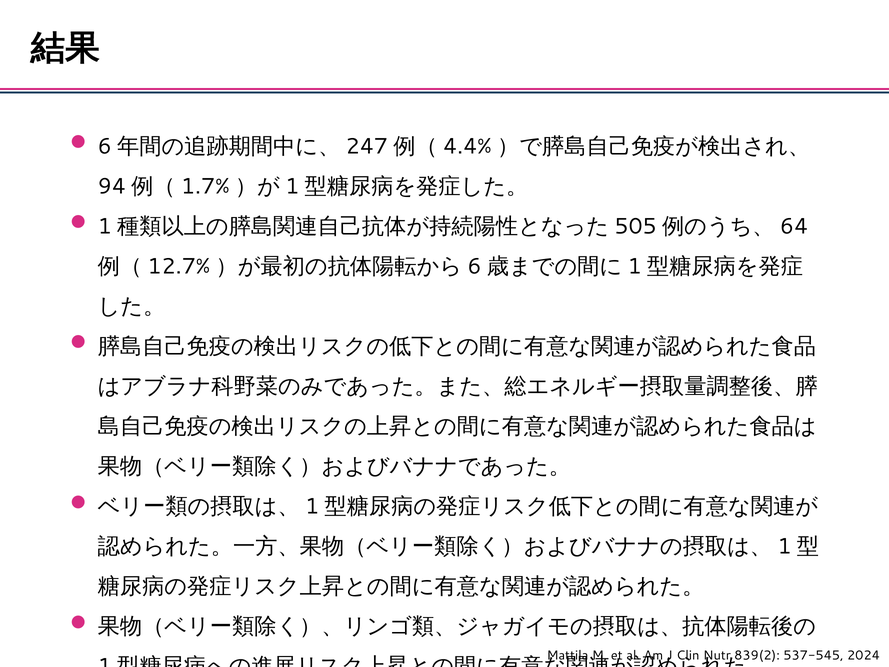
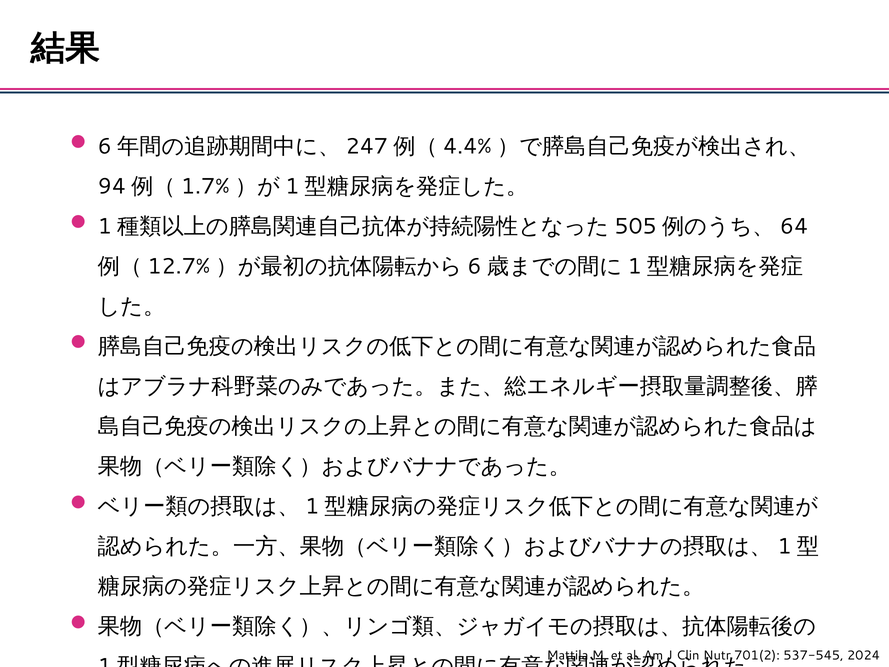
839(2: 839(2 -> 701(2
